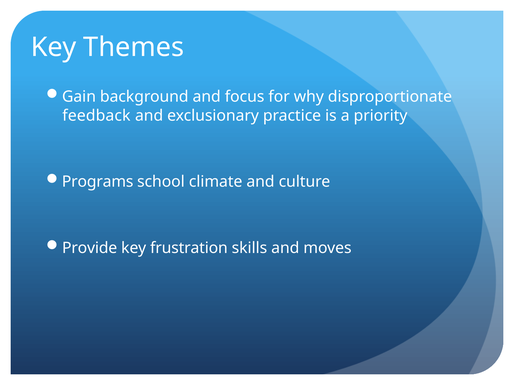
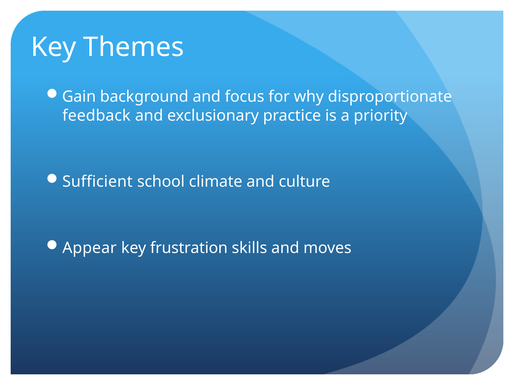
Programs: Programs -> Sufficient
Provide: Provide -> Appear
